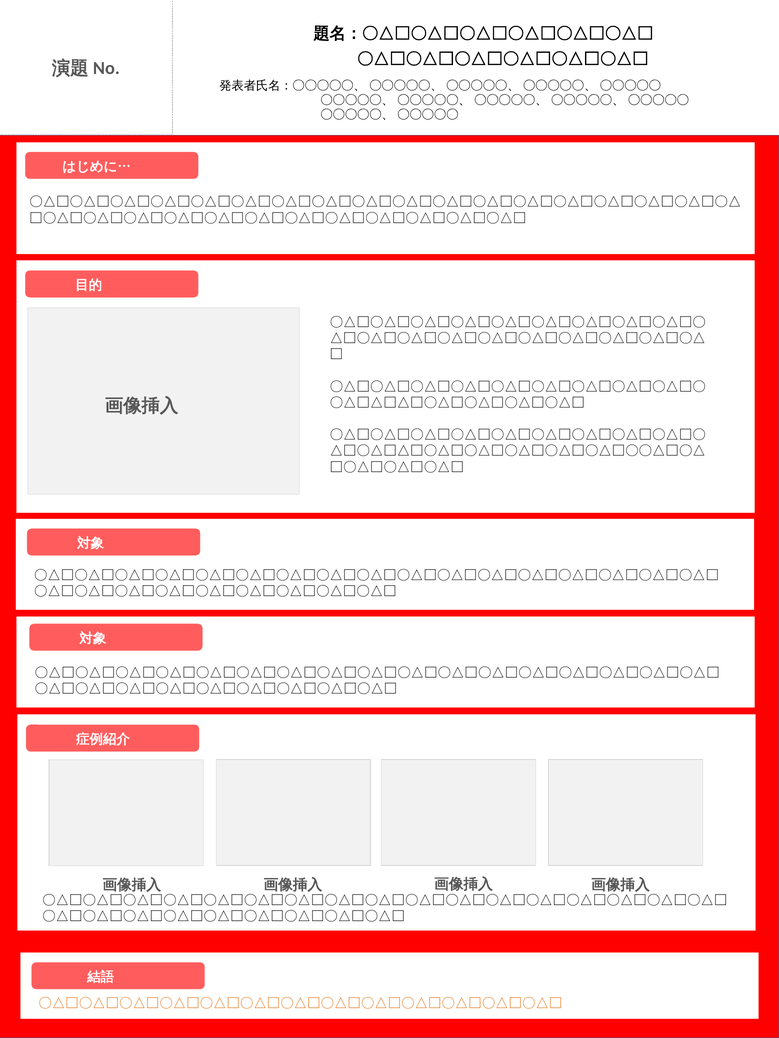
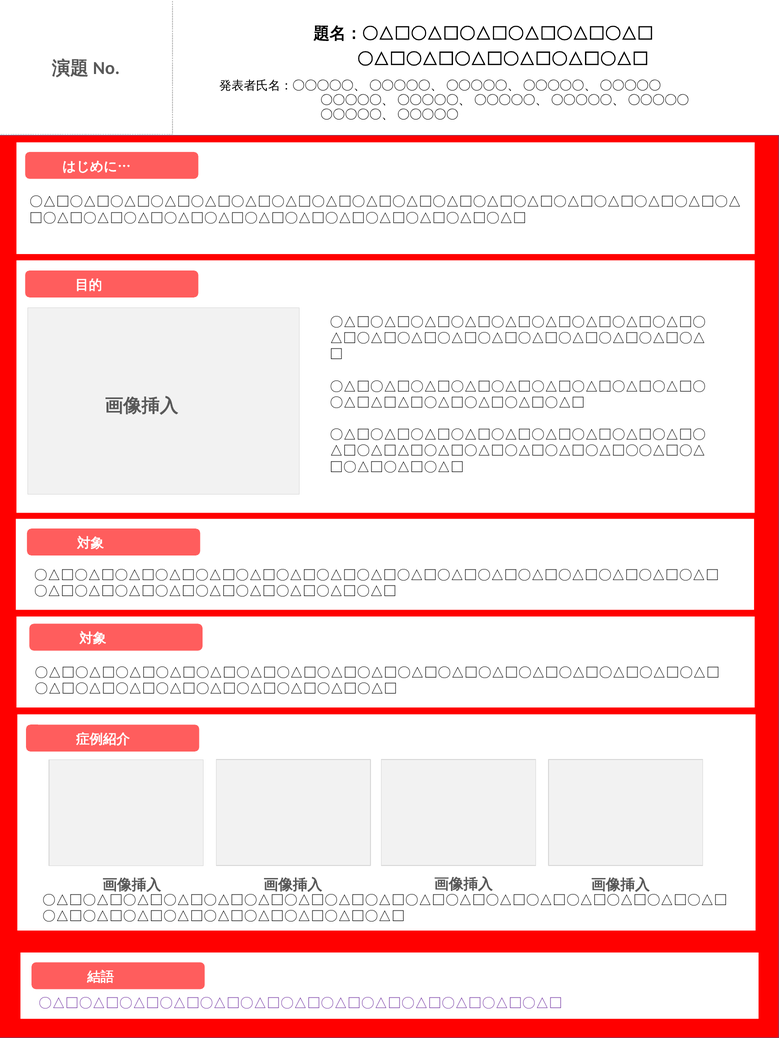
〇△□〇△□〇△□〇△□〇△□〇△□〇△□〇△□〇△□〇△□〇△□〇△□〇△□ colour: orange -> purple
